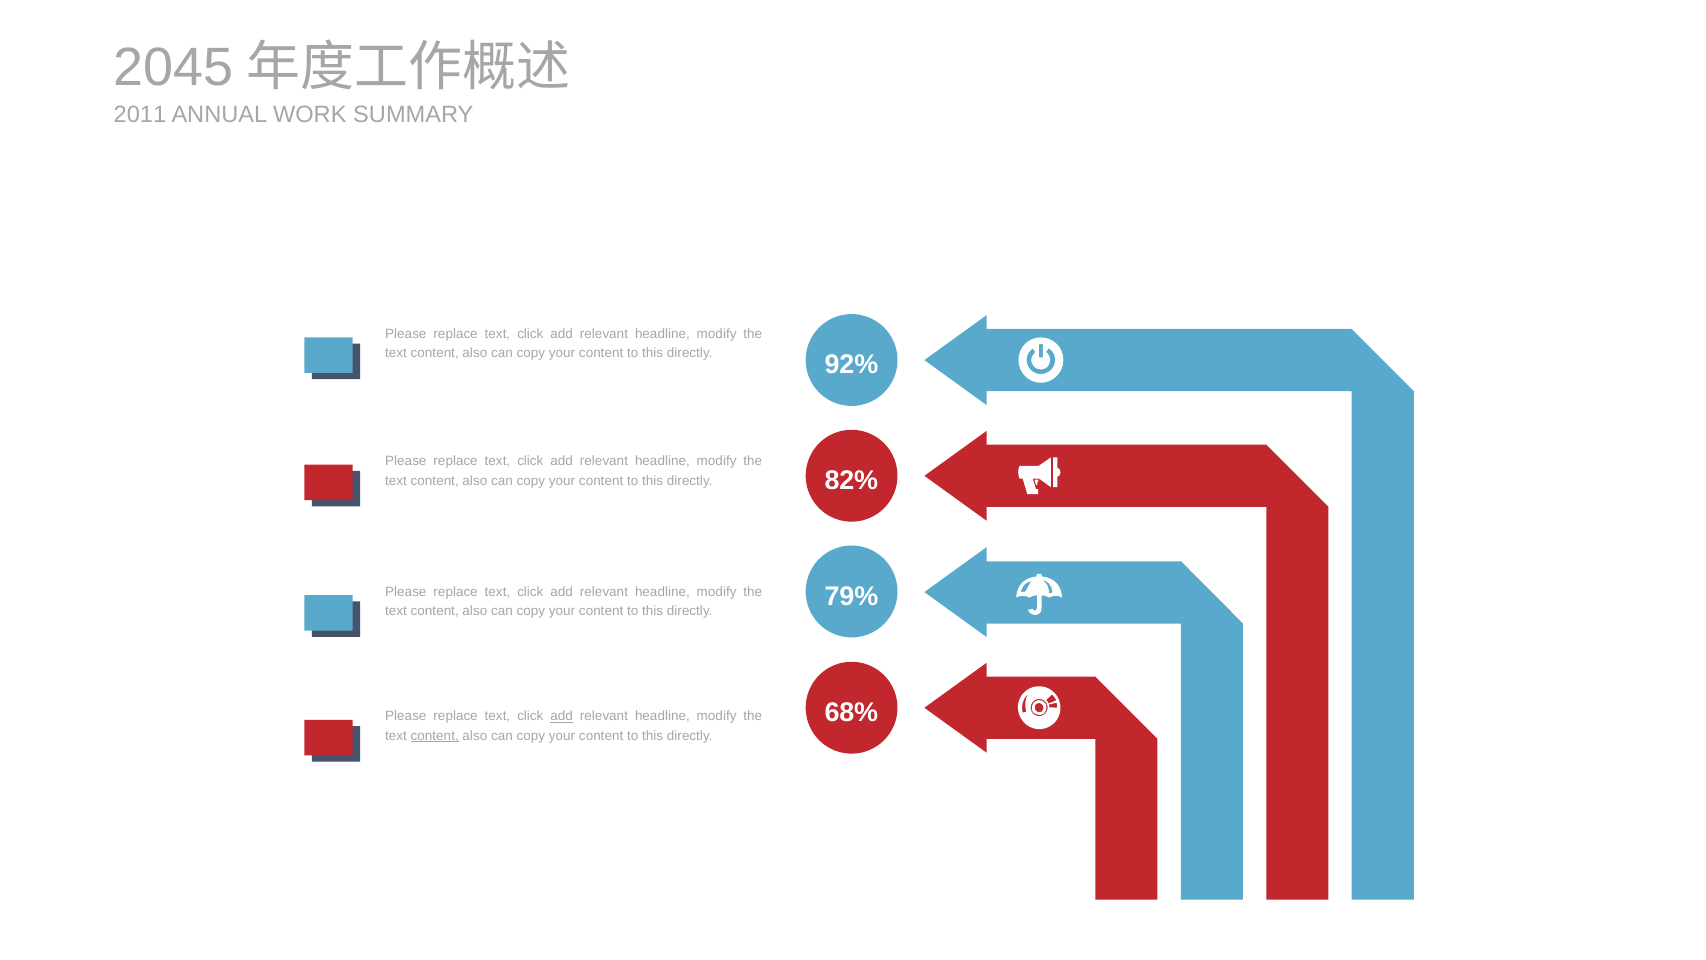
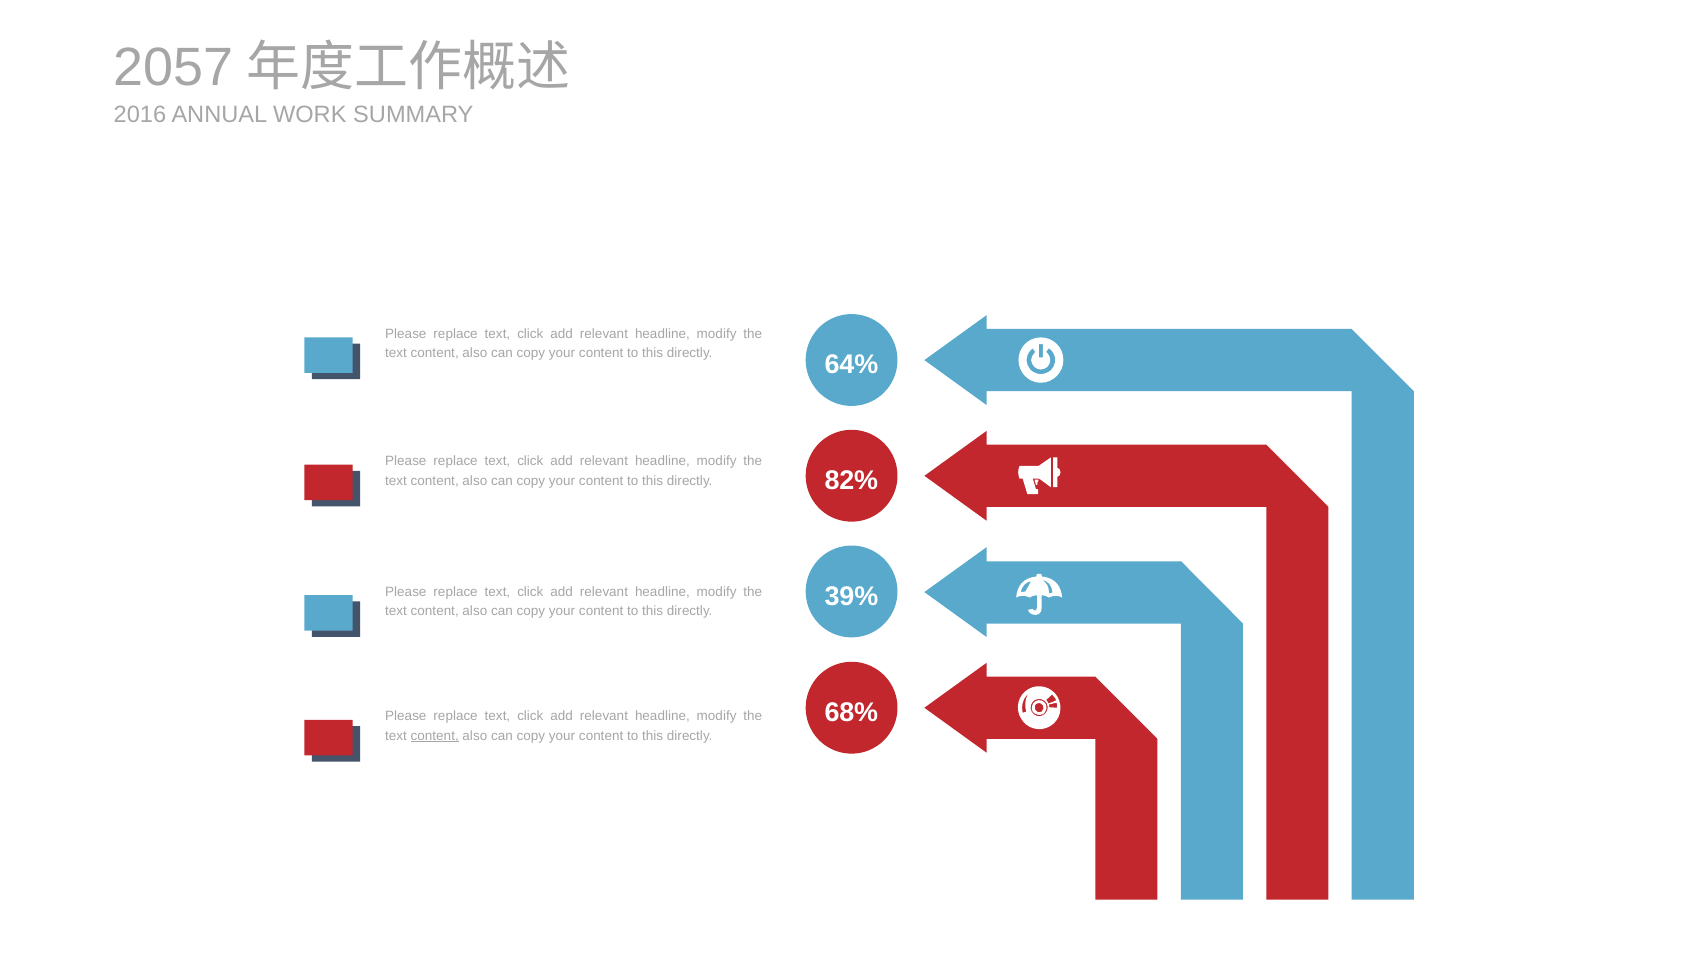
2045: 2045 -> 2057
2011: 2011 -> 2016
92%: 92% -> 64%
79%: 79% -> 39%
add at (562, 716) underline: present -> none
